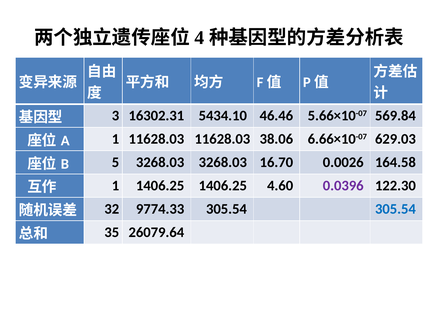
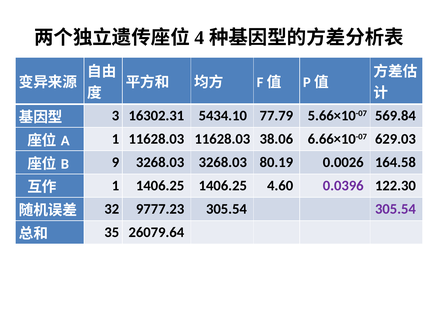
46.46: 46.46 -> 77.79
5: 5 -> 9
16.70: 16.70 -> 80.19
9774.33: 9774.33 -> 9777.23
305.54 at (395, 209) colour: blue -> purple
